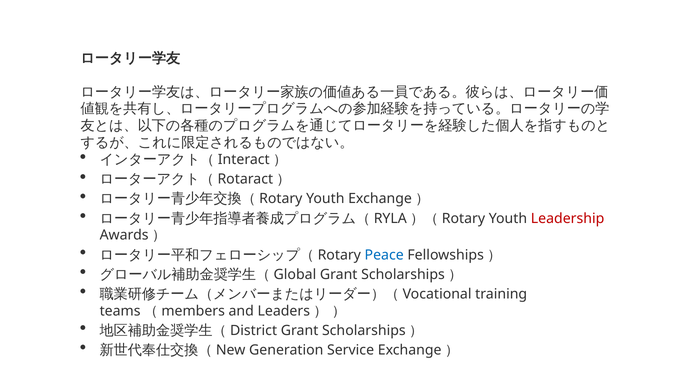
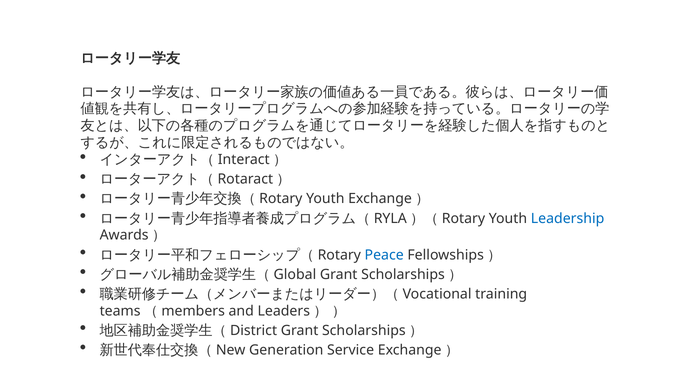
Leadership colour: red -> blue
